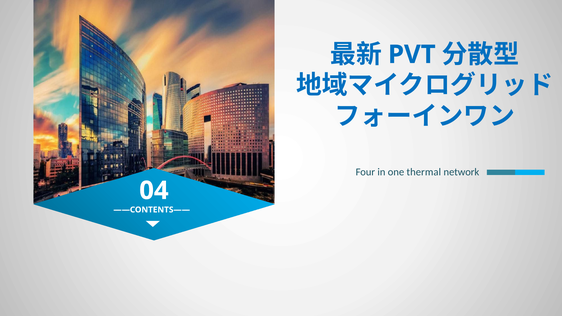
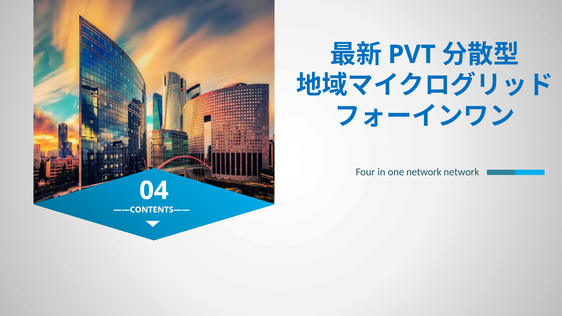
one thermal: thermal -> network
